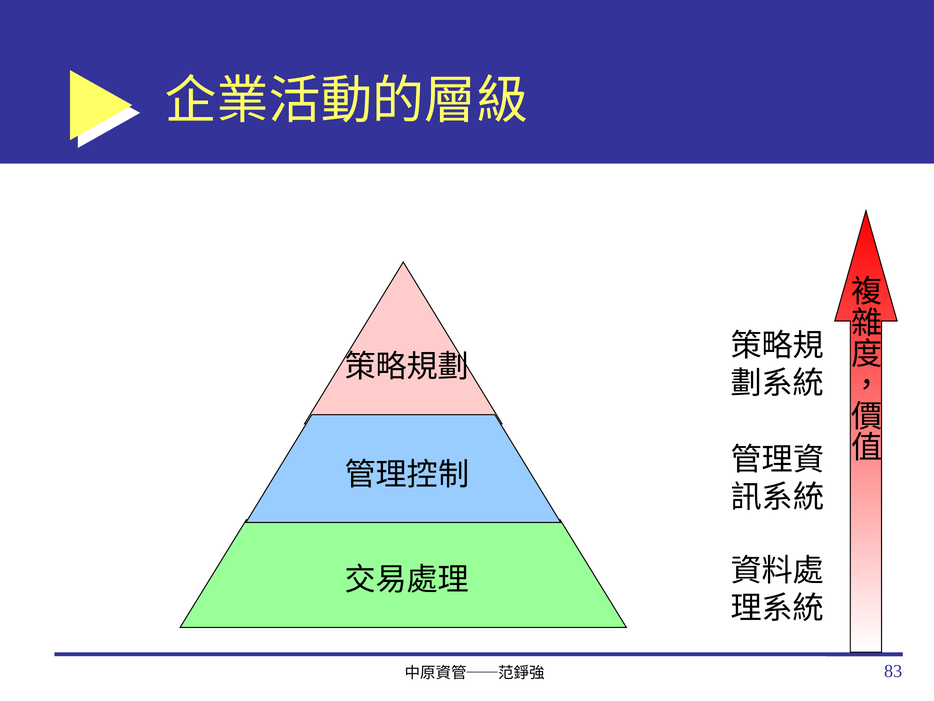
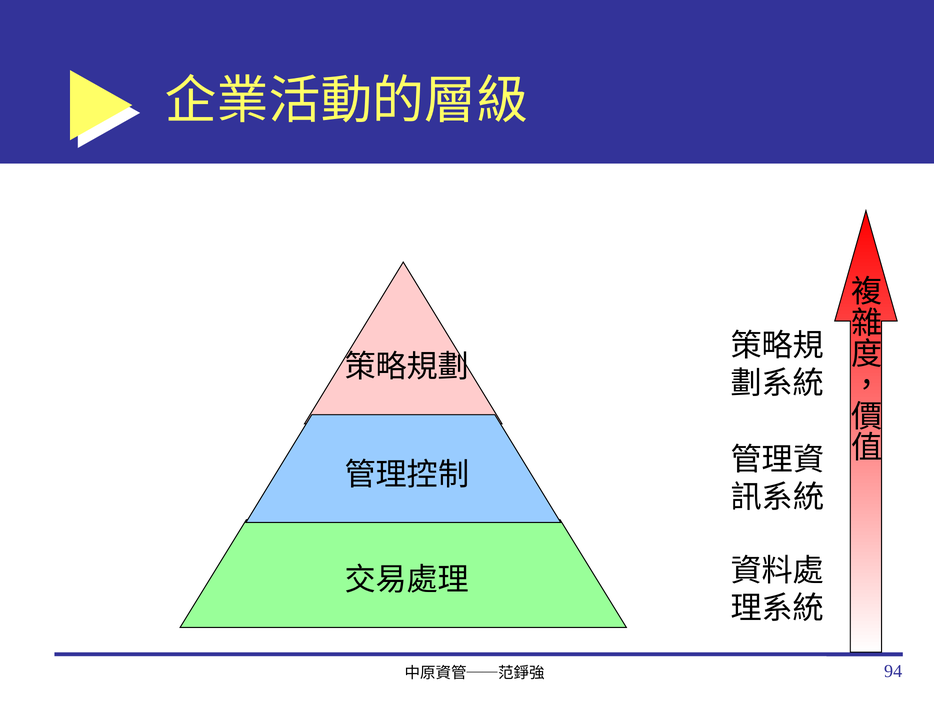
83: 83 -> 94
